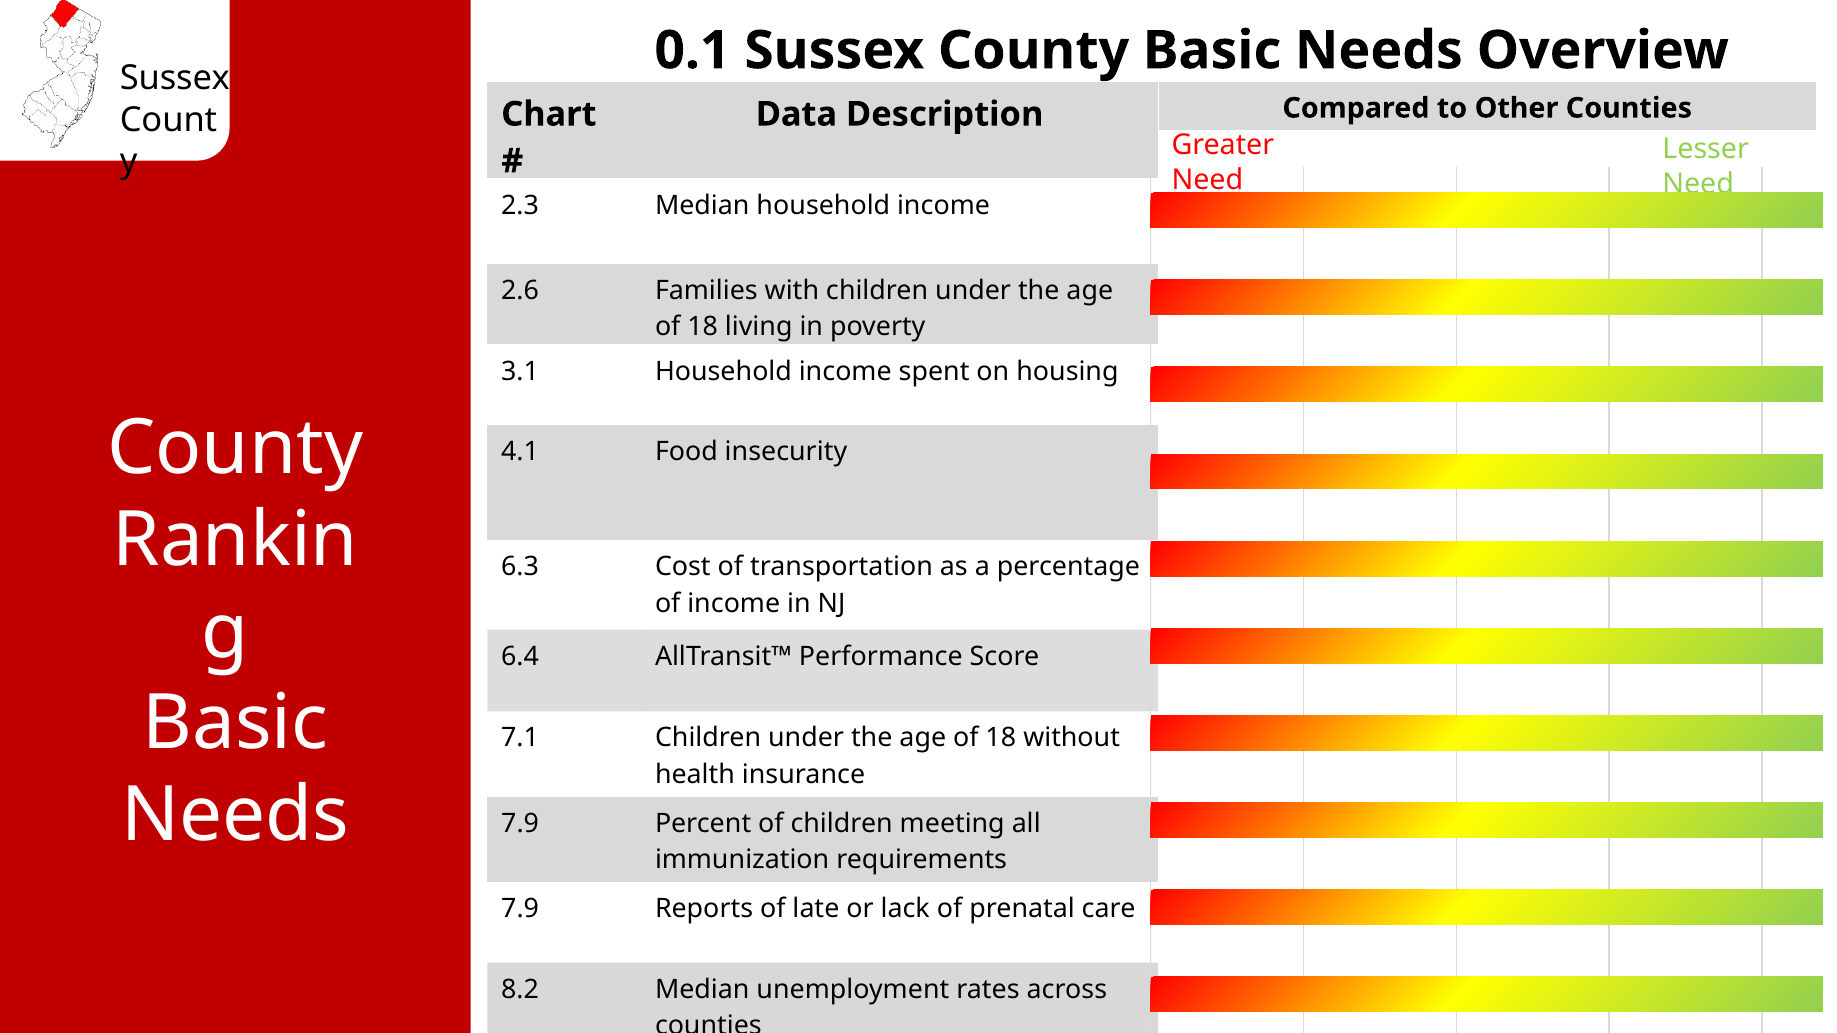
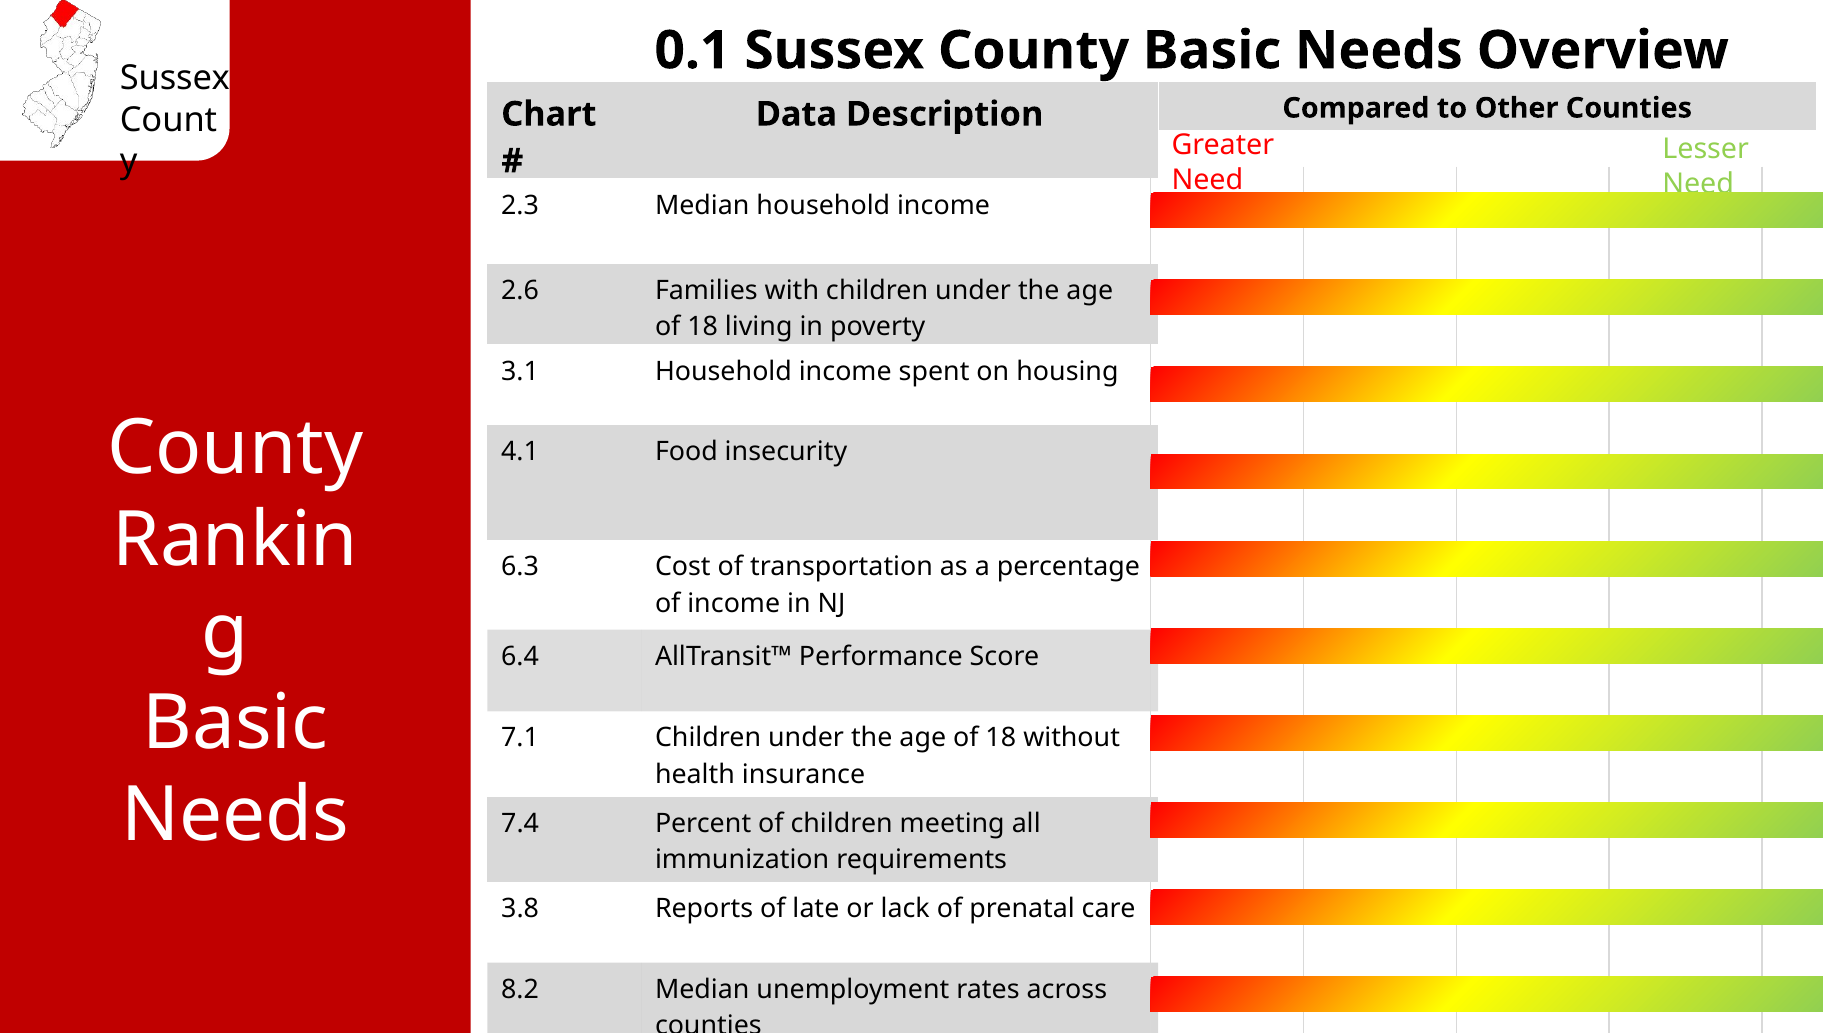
7.9 at (520, 824): 7.9 -> 7.4
7.9 at (520, 909): 7.9 -> 3.8
